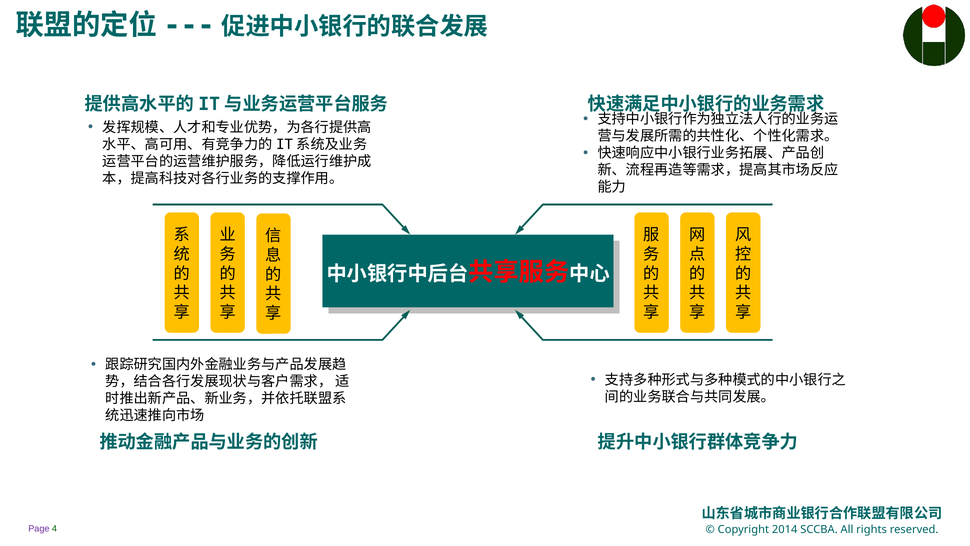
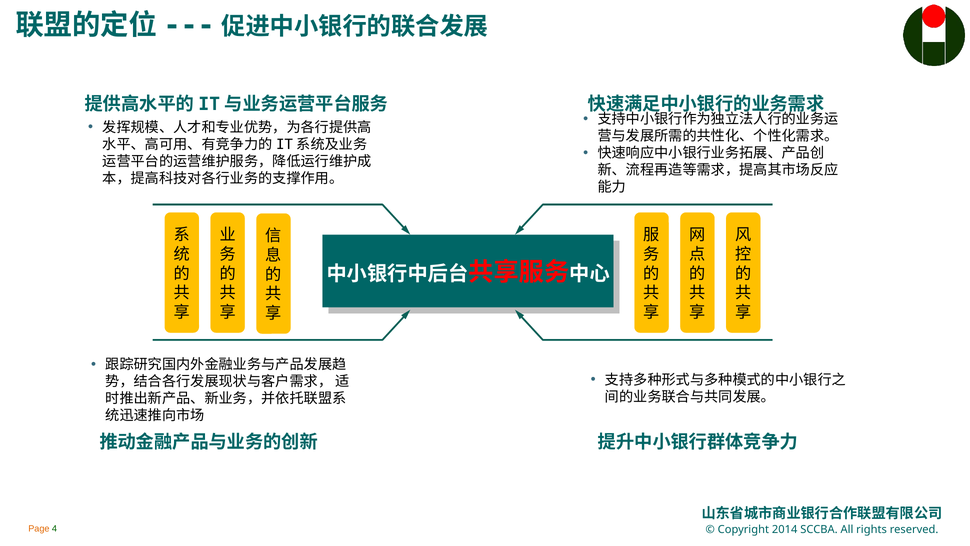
Page colour: purple -> orange
